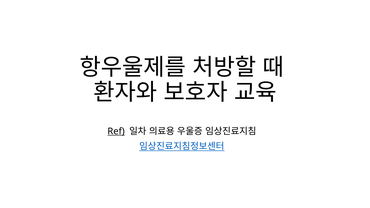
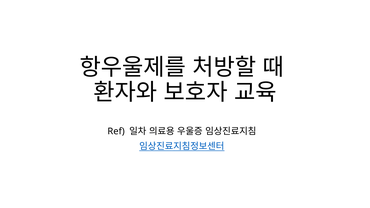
Ref underline: present -> none
